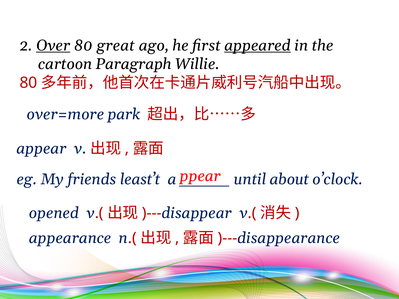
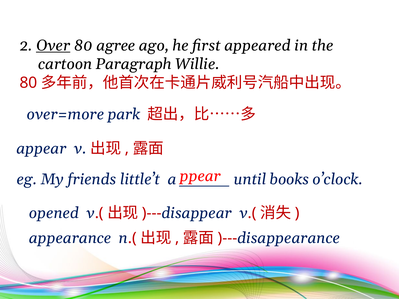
great: great -> agree
appeared underline: present -> none
least’t: least’t -> little’t
about: about -> books
